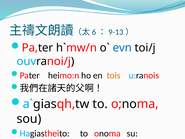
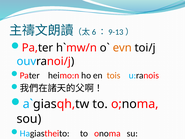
evn colour: blue -> orange
